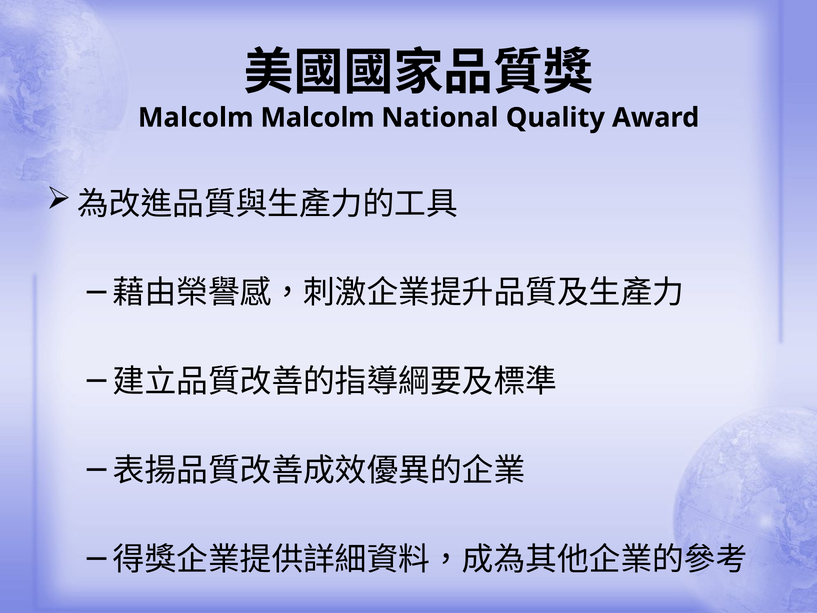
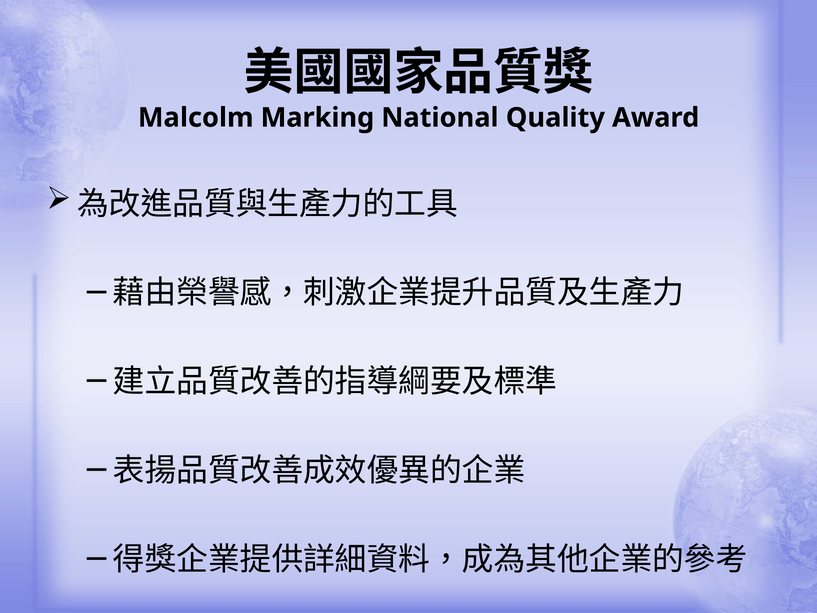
Malcolm Malcolm: Malcolm -> Marking
